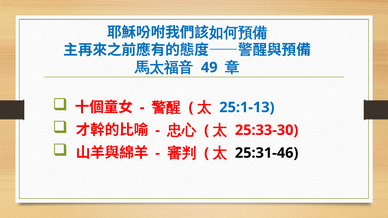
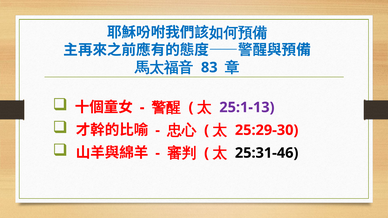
49: 49 -> 83
25:1-13 colour: blue -> purple
25:33-30: 25:33-30 -> 25:29-30
